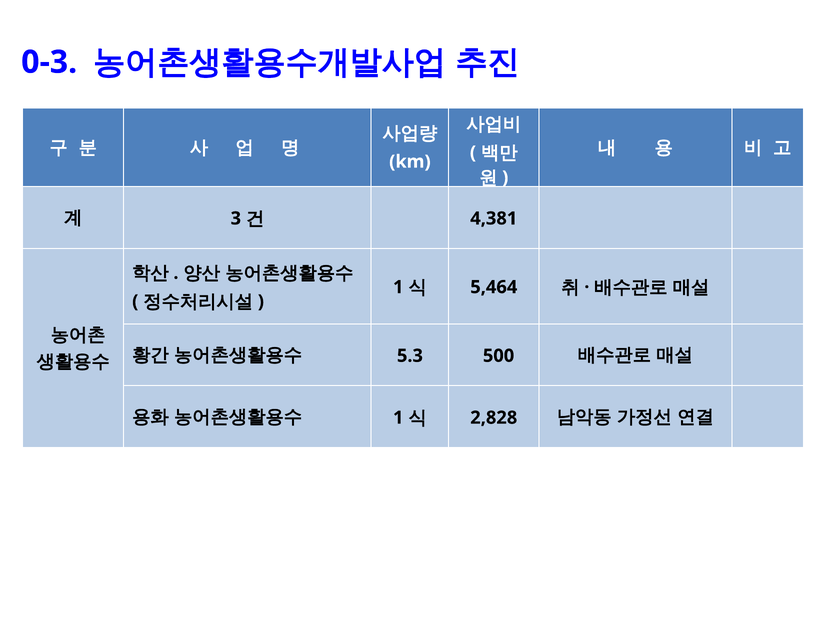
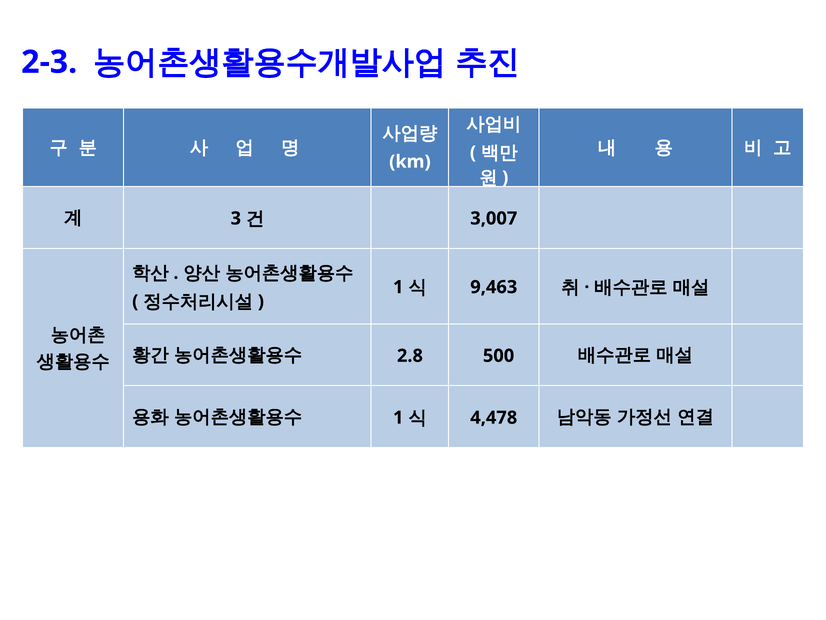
0-3: 0-3 -> 2-3
4,381: 4,381 -> 3,007
5,464: 5,464 -> 9,463
5.3: 5.3 -> 2.8
2,828: 2,828 -> 4,478
